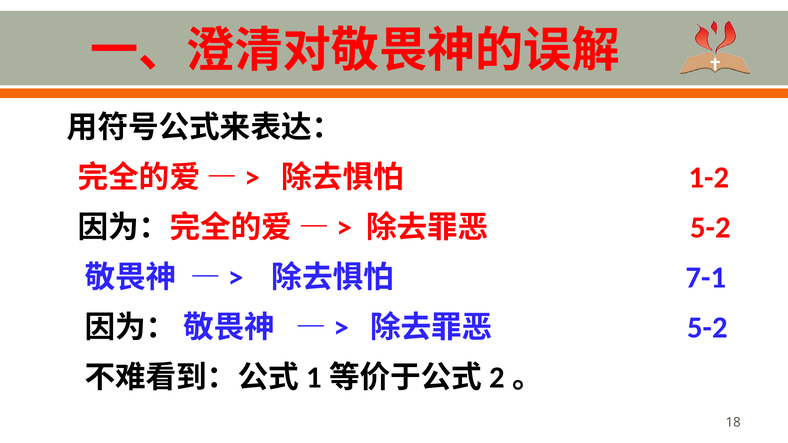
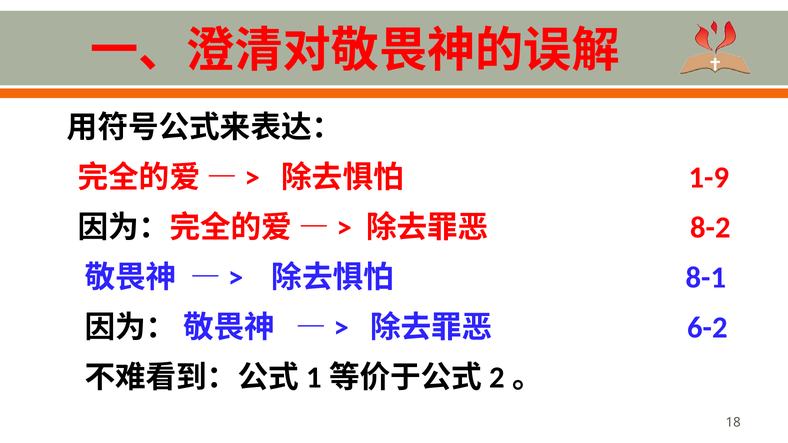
1-2: 1-2 -> 1-9
5-2 at (710, 228): 5-2 -> 8-2
7-1: 7-1 -> 8-1
5-2 at (708, 328): 5-2 -> 6-2
